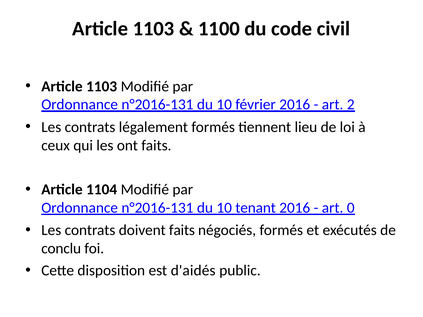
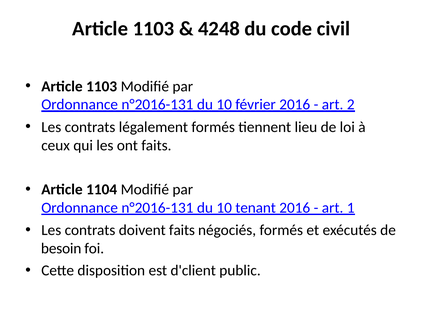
1100: 1100 -> 4248
0: 0 -> 1
conclu: conclu -> besoin
d'aidés: d'aidés -> d'client
